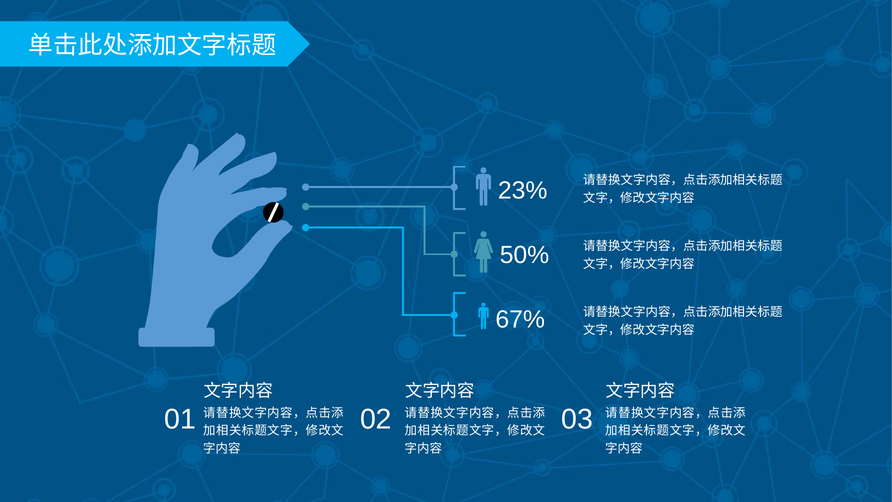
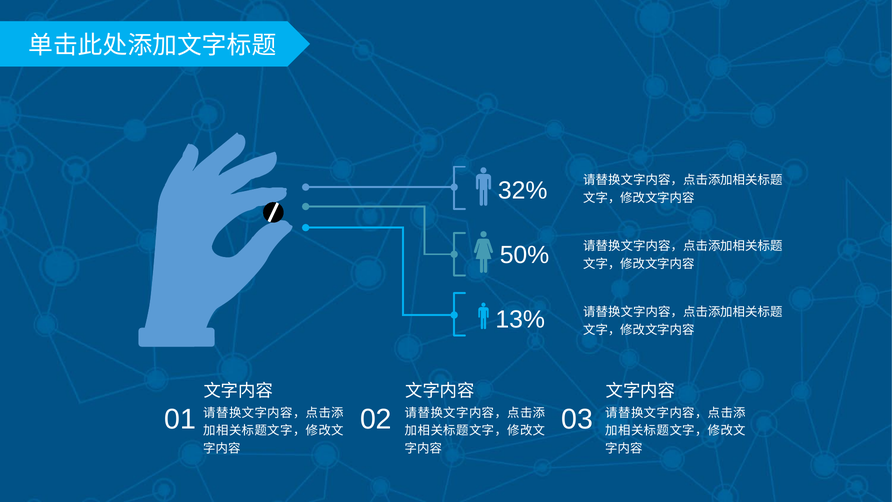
23%: 23% -> 32%
67%: 67% -> 13%
